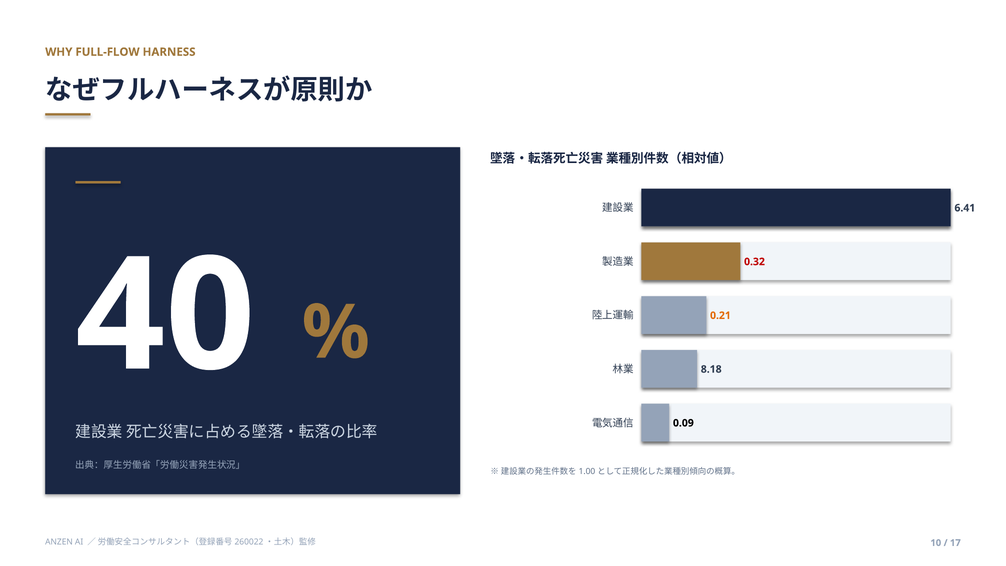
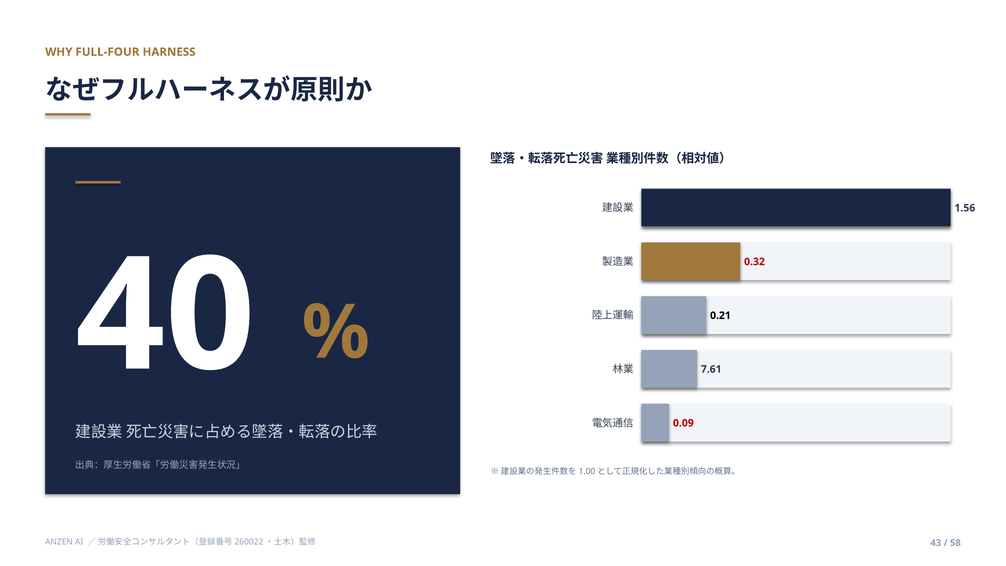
FULL-FLOW: FULL-FLOW -> FULL-FOUR
6.41: 6.41 -> 1.56
0.21 colour: orange -> black
8.18: 8.18 -> 7.61
0.09 colour: black -> red
10: 10 -> 43
17: 17 -> 58
